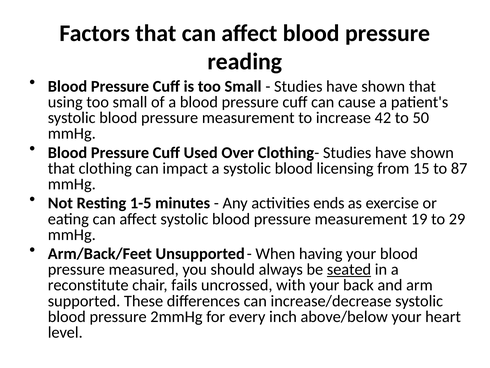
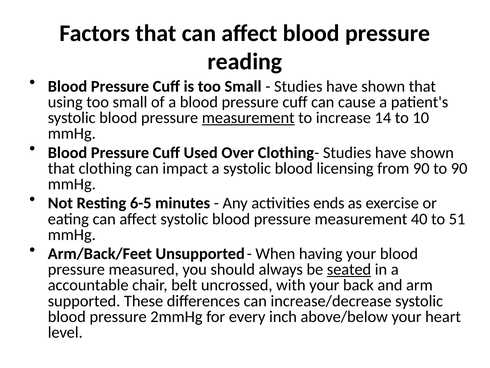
measurement at (248, 118) underline: none -> present
42: 42 -> 14
50: 50 -> 10
from 15: 15 -> 90
to 87: 87 -> 90
1-5: 1-5 -> 6-5
19: 19 -> 40
29: 29 -> 51
reconstitute: reconstitute -> accountable
fails: fails -> belt
